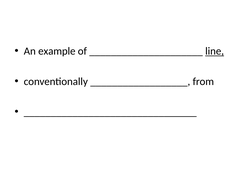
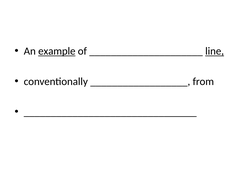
example underline: none -> present
